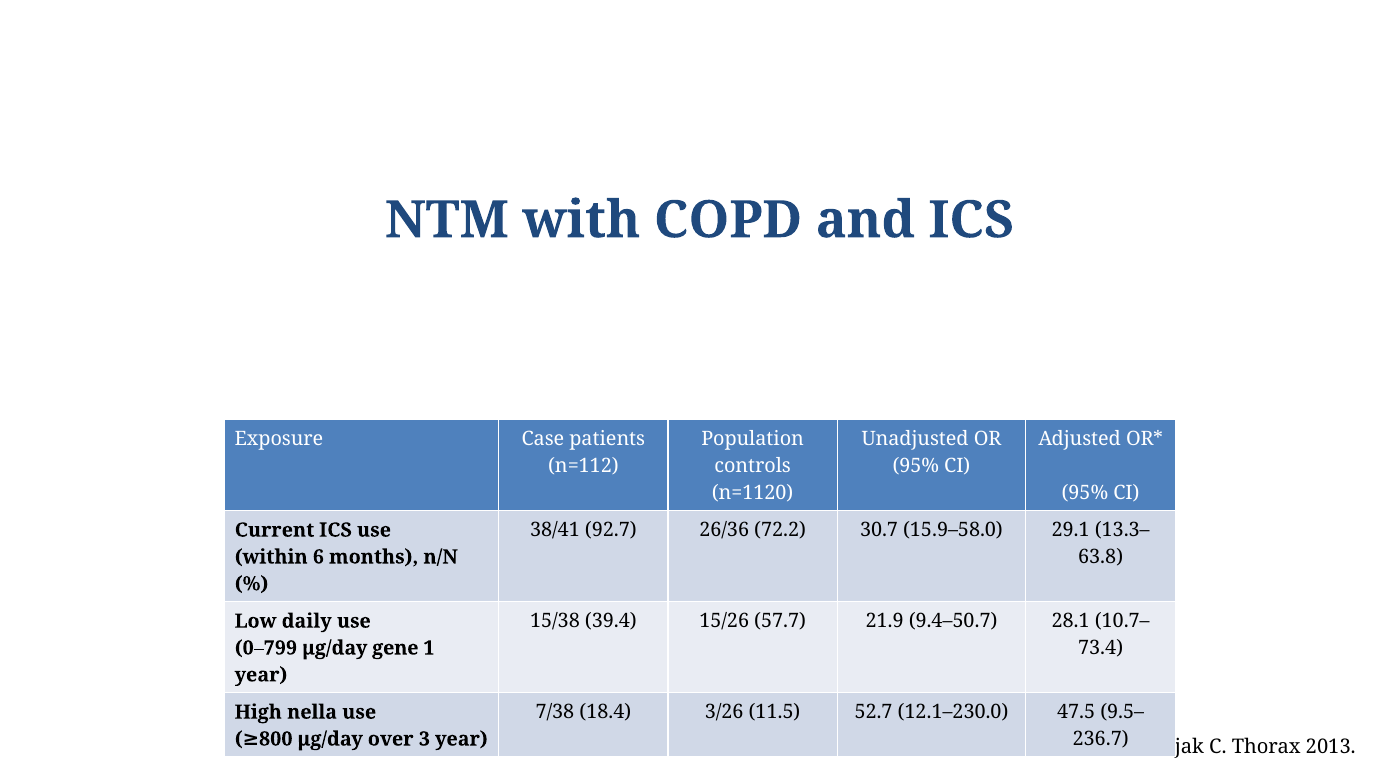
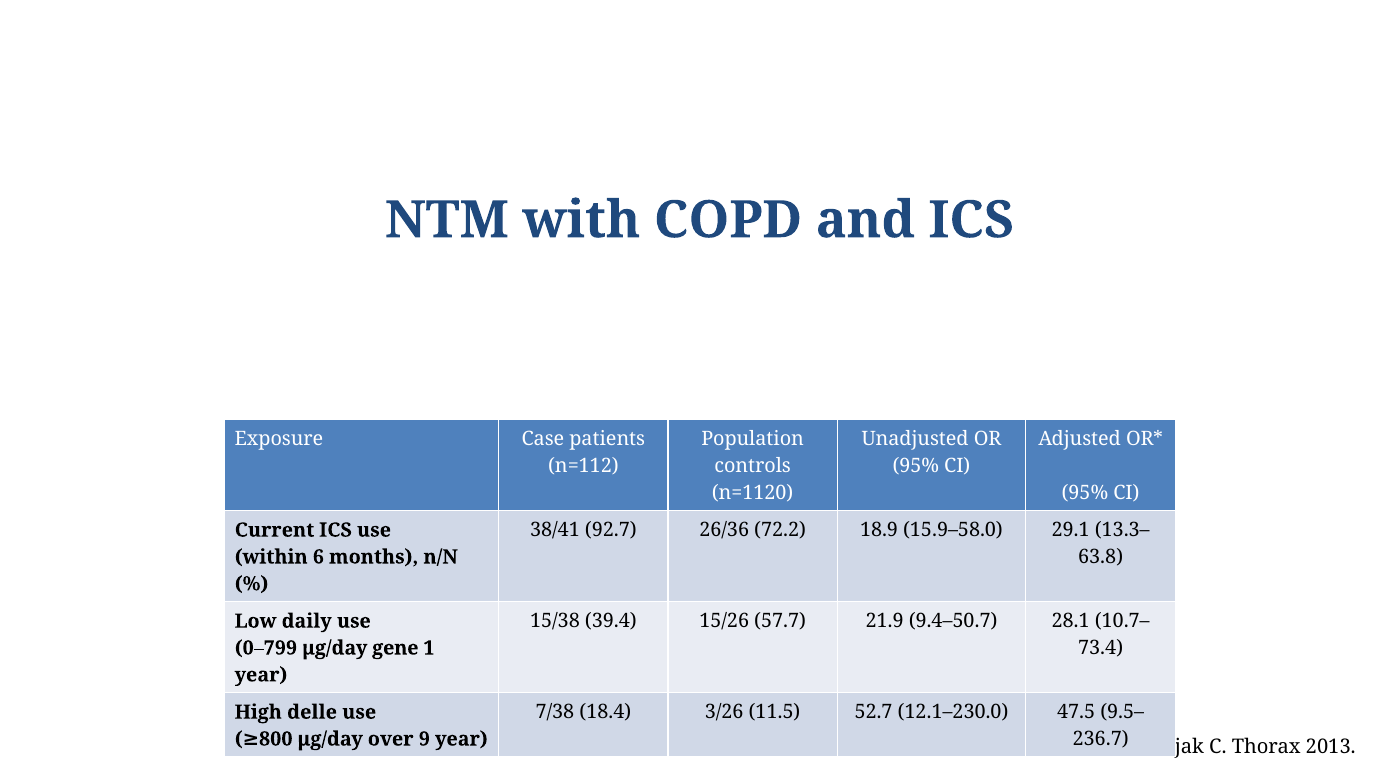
30.7: 30.7 -> 18.9
nella: nella -> delle
3: 3 -> 9
